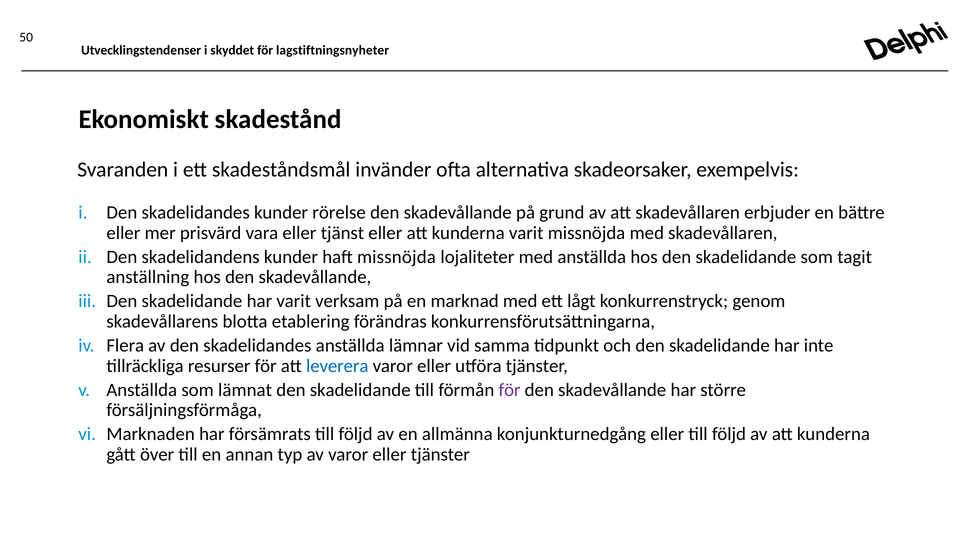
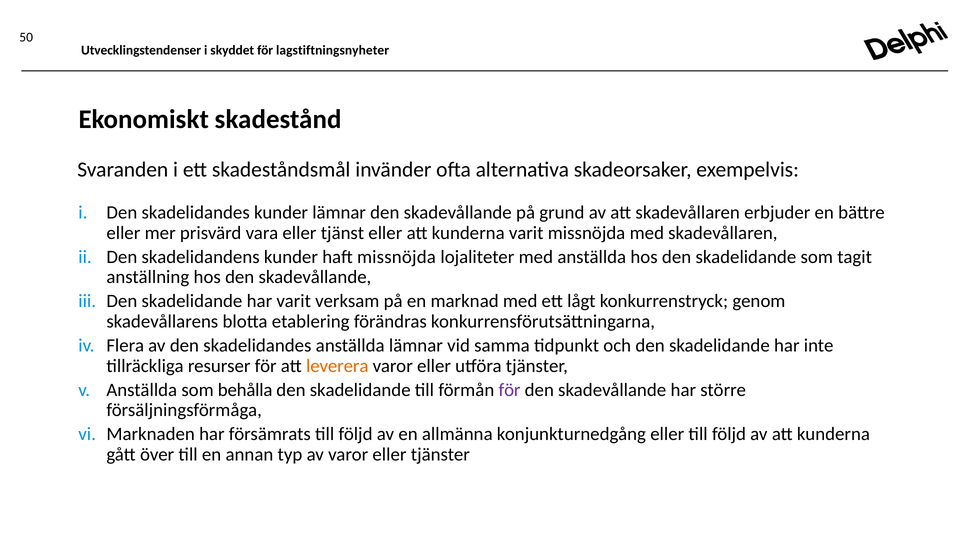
kunder rörelse: rörelse -> lämnar
leverera colour: blue -> orange
lämnat: lämnat -> behålla
